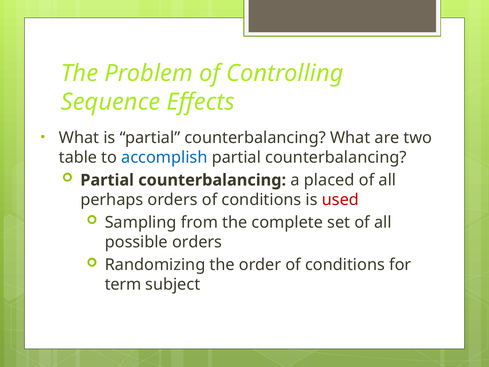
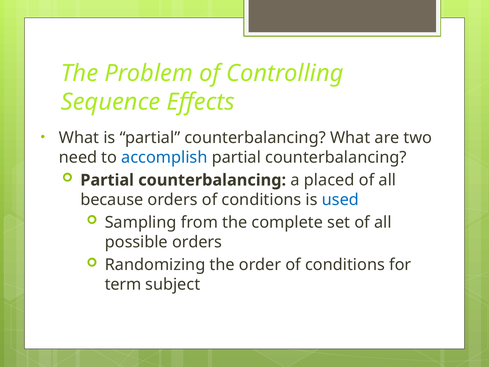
table: table -> need
perhaps: perhaps -> because
used colour: red -> blue
